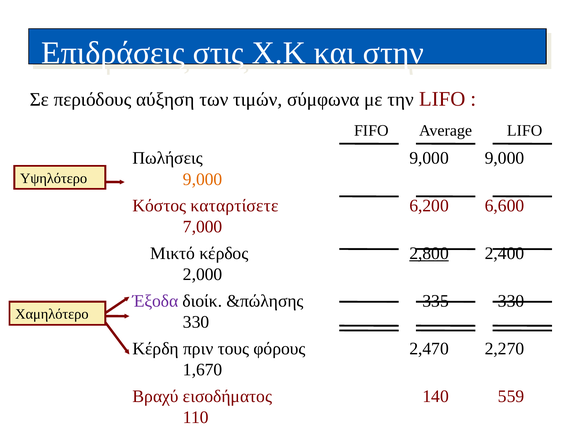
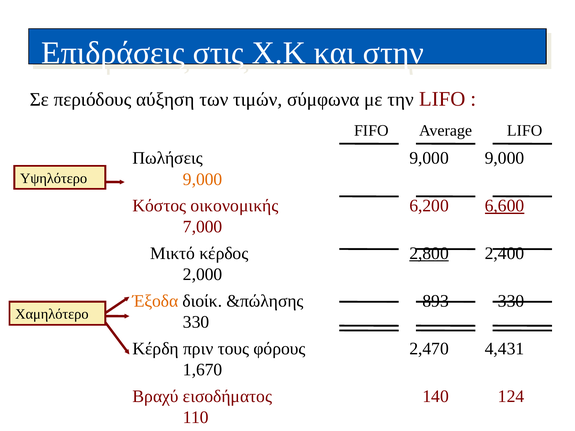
καταρτίσετε: καταρτίσετε -> οικονομικής
6,600 underline: none -> present
Έξοδα colour: purple -> orange
335: 335 -> 893
2,270: 2,270 -> 4,431
559: 559 -> 124
